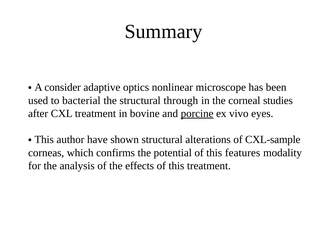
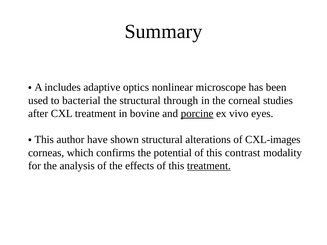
consider: consider -> includes
CXL-sample: CXL-sample -> CXL-images
features: features -> contrast
treatment at (209, 166) underline: none -> present
